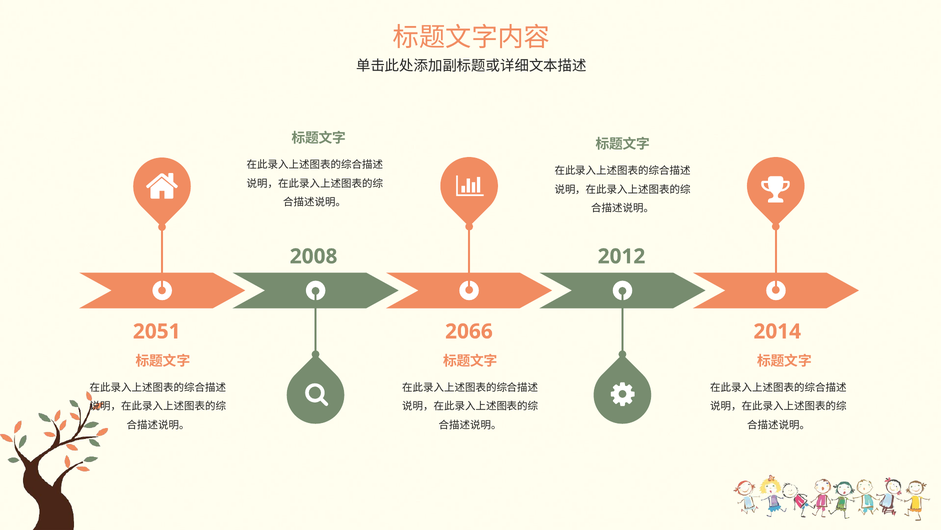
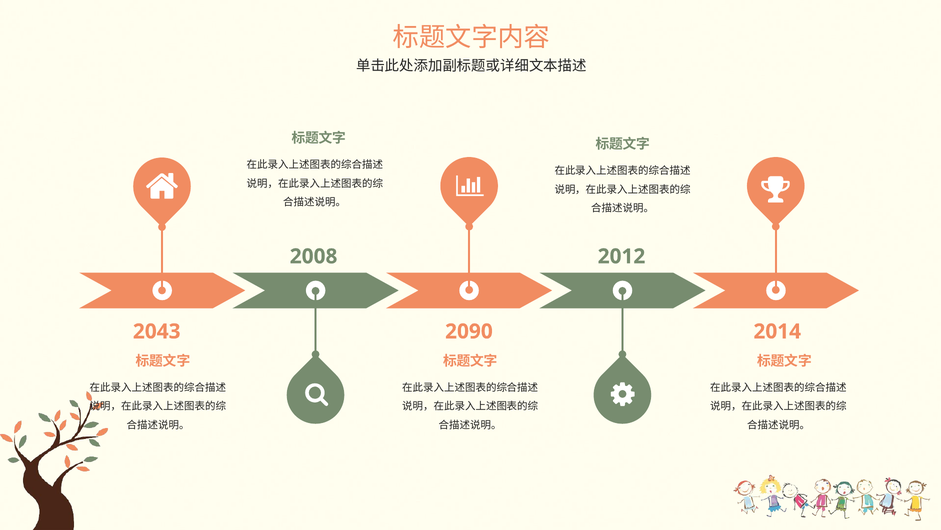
2051: 2051 -> 2043
2066: 2066 -> 2090
